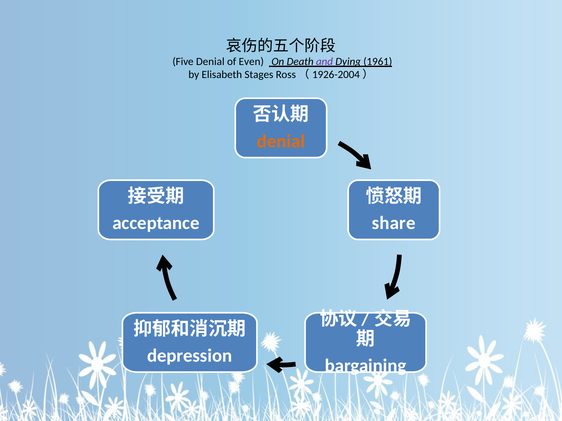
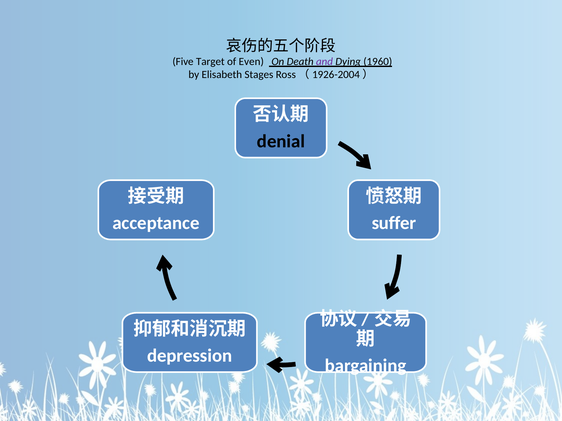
Five Denial: Denial -> Target
1961: 1961 -> 1960
denial at (281, 141) colour: orange -> black
share: share -> suffer
